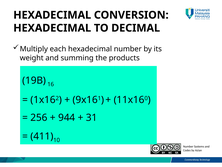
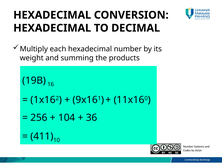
944: 944 -> 104
31: 31 -> 36
